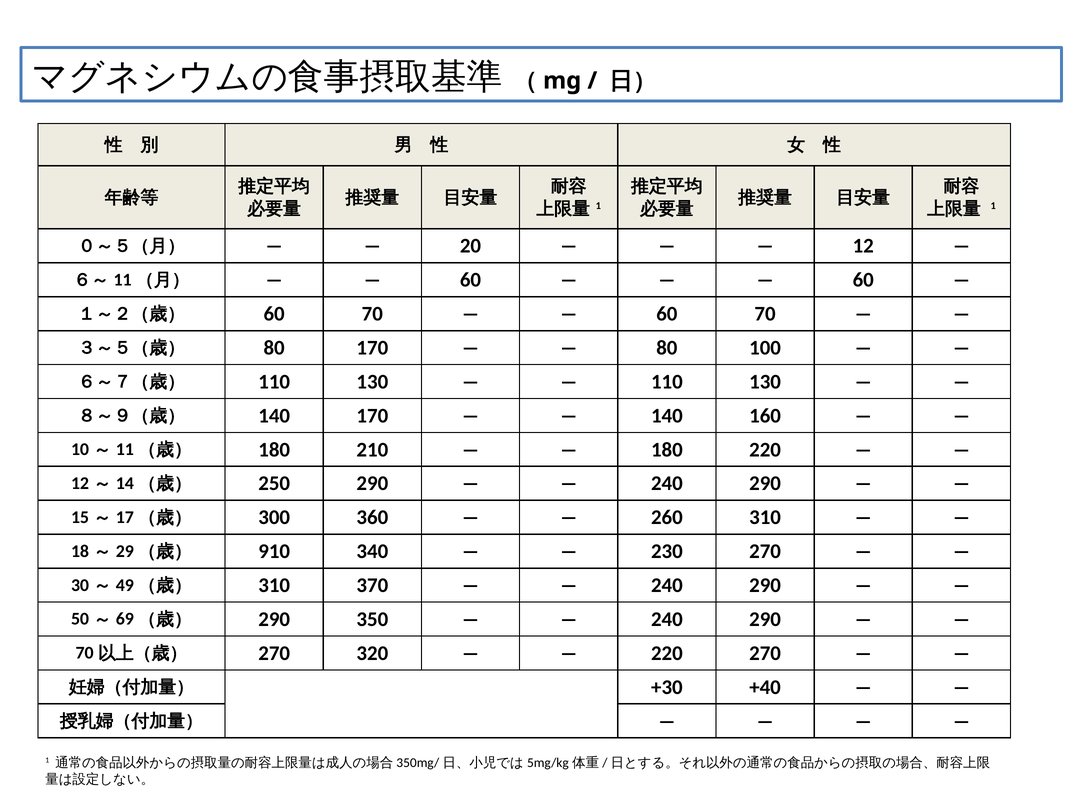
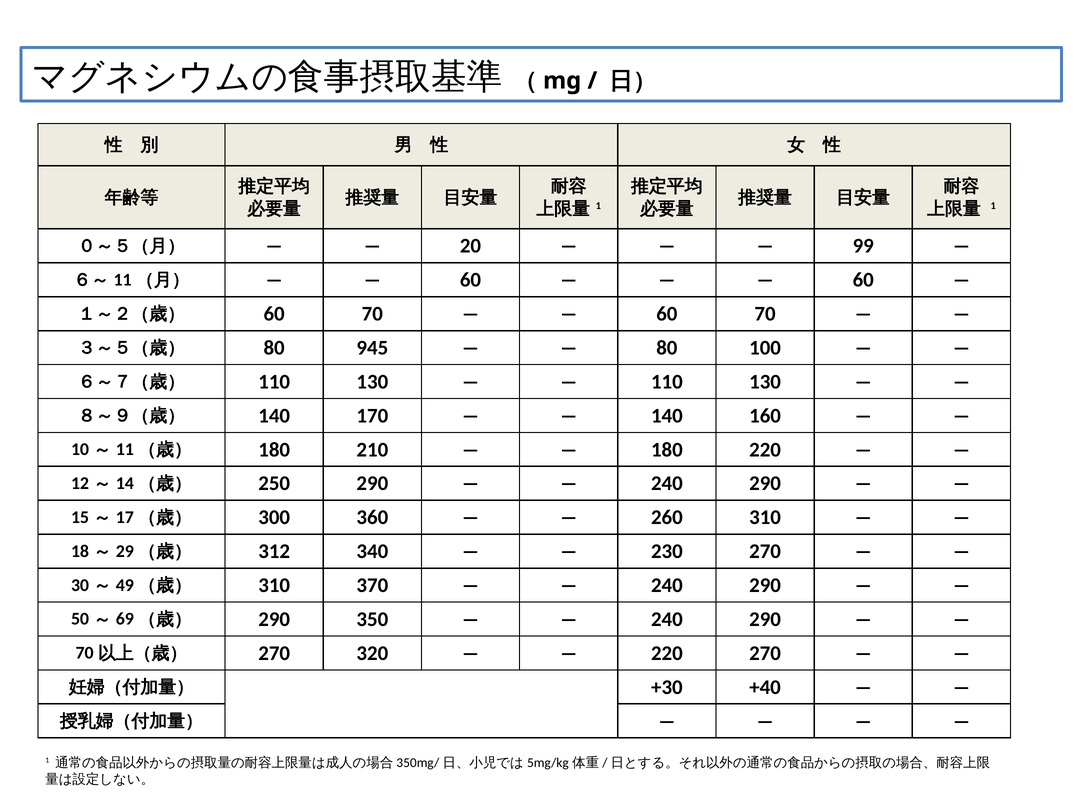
12: 12 -> 99
80 170: 170 -> 945
910: 910 -> 312
